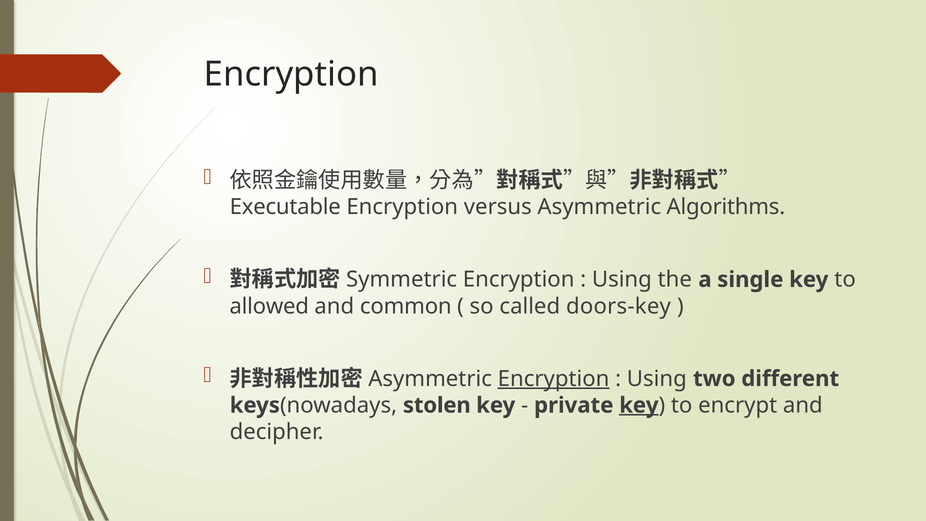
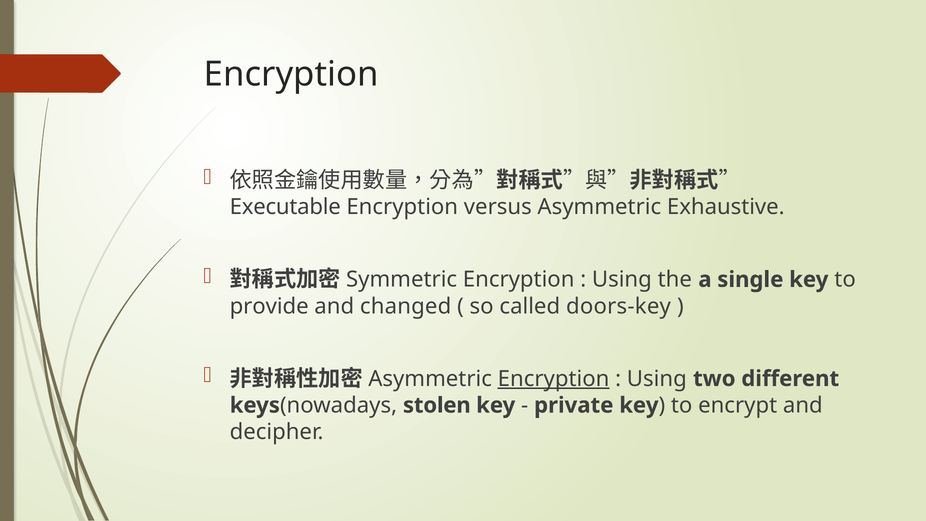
Algorithms: Algorithms -> Exhaustive
allowed: allowed -> provide
common: common -> changed
key at (639, 405) underline: present -> none
